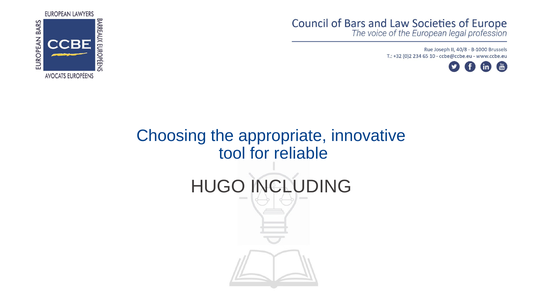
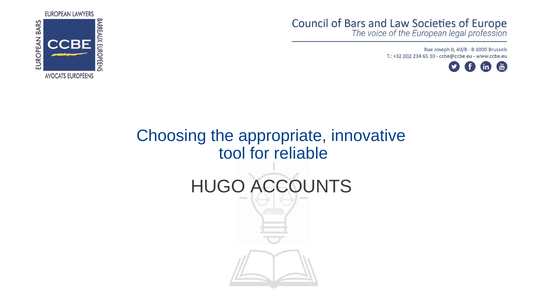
INCLUDING: INCLUDING -> ACCOUNTS
